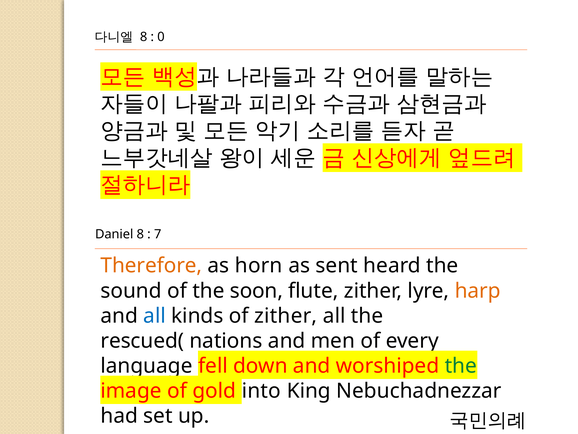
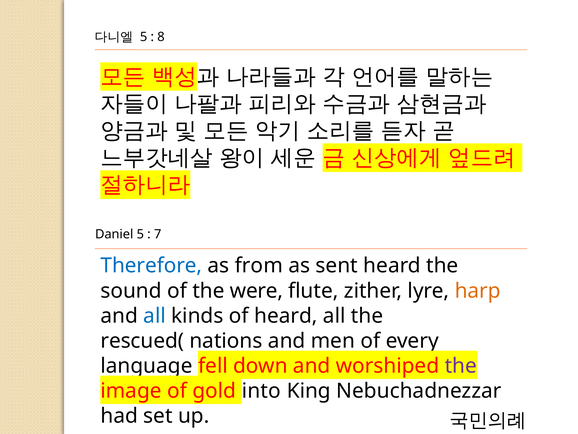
8 at (144, 37): 8 -> 5
0: 0 -> 8
Daniel 8: 8 -> 5
Therefore colour: orange -> blue
horn: horn -> from
soon: soon -> were
of zither: zither -> heard
the at (461, 366) colour: green -> purple
